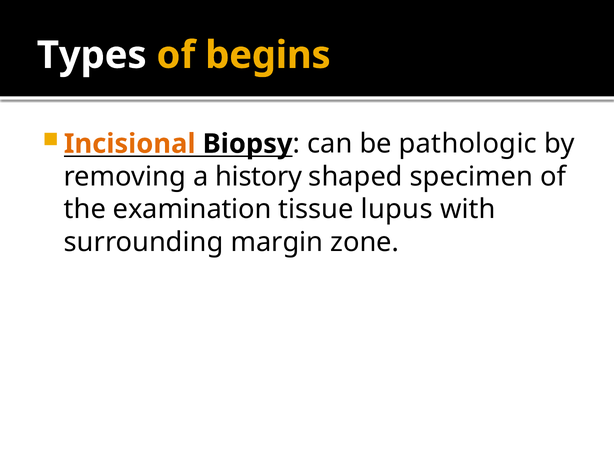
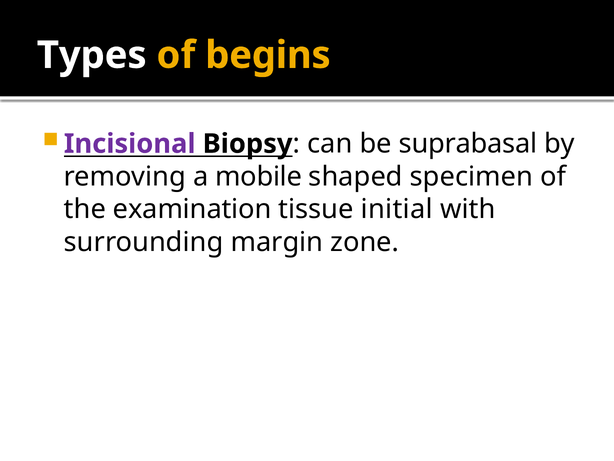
Incisional colour: orange -> purple
pathologic: pathologic -> suprabasal
history: history -> mobile
lupus: lupus -> initial
